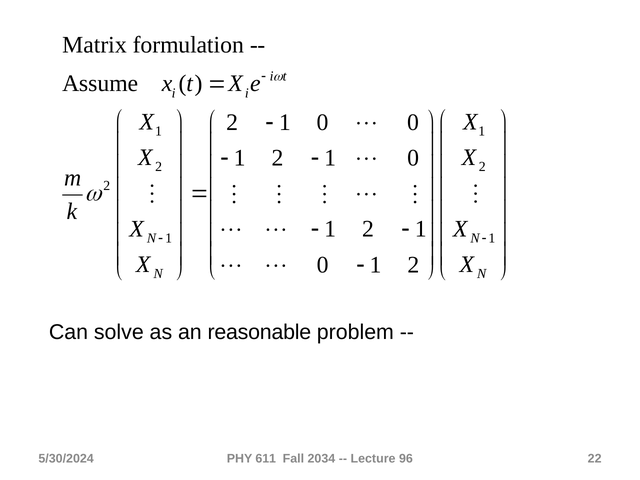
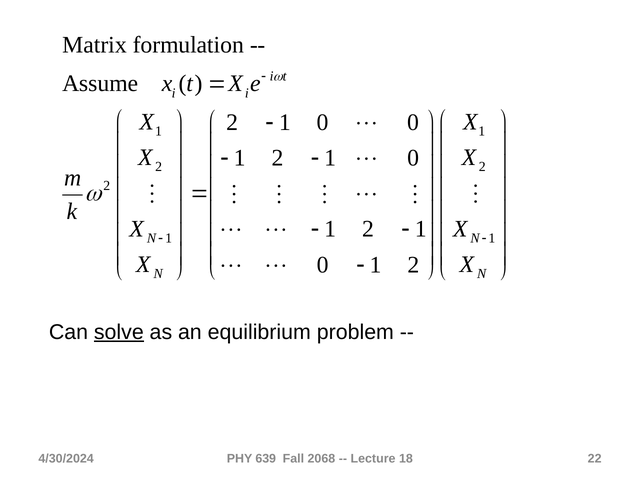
solve underline: none -> present
reasonable: reasonable -> equilibrium
5/30/2024: 5/30/2024 -> 4/30/2024
611: 611 -> 639
2034: 2034 -> 2068
96: 96 -> 18
